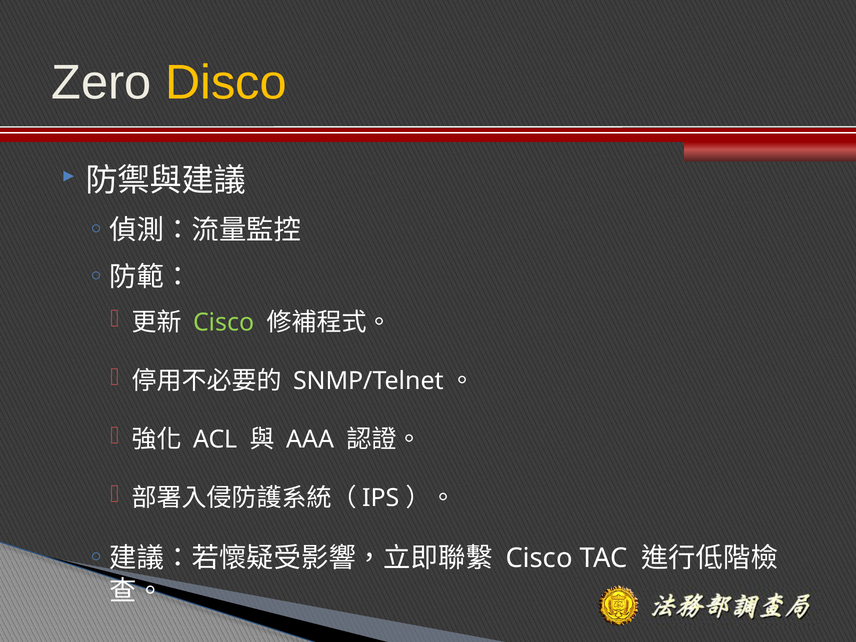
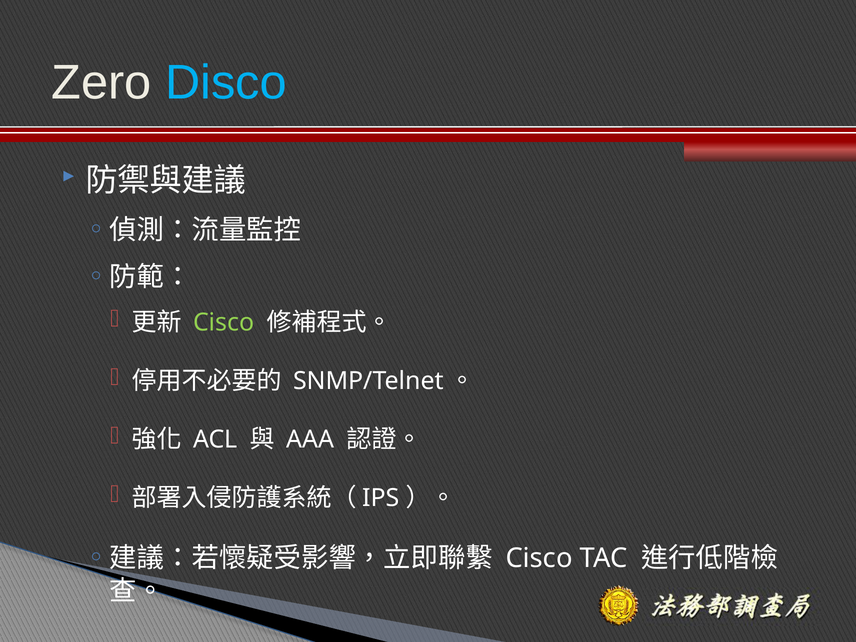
Disco colour: yellow -> light blue
